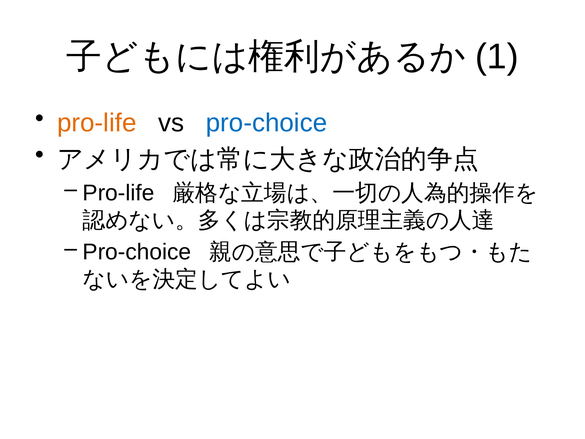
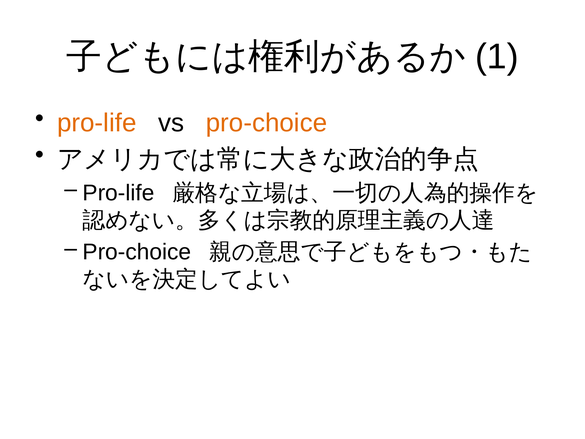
pro-choice at (267, 123) colour: blue -> orange
